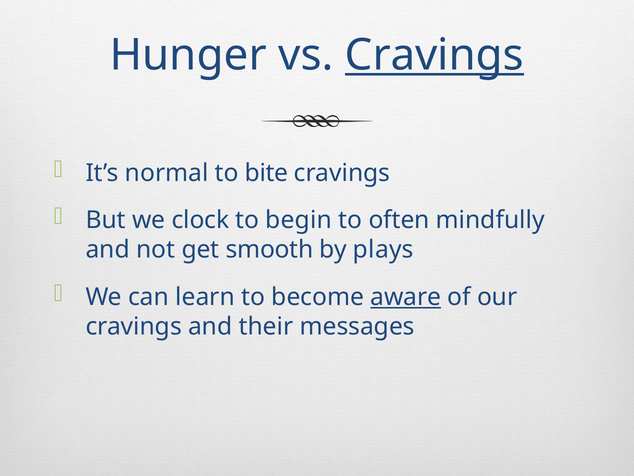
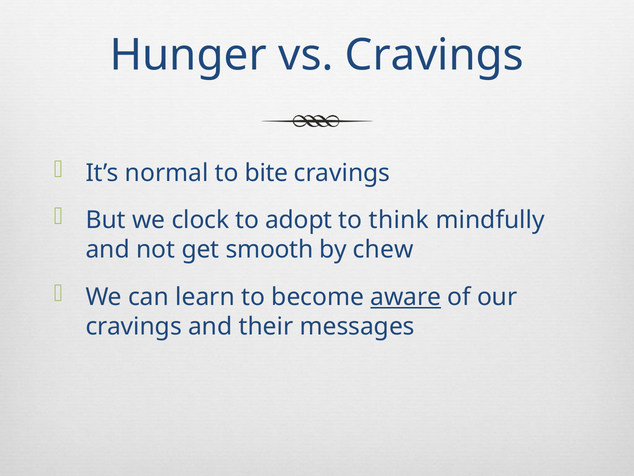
Cravings at (434, 55) underline: present -> none
begin: begin -> adopt
often: often -> think
plays: plays -> chew
